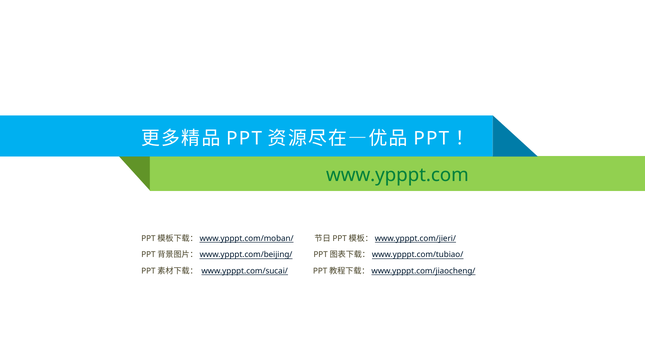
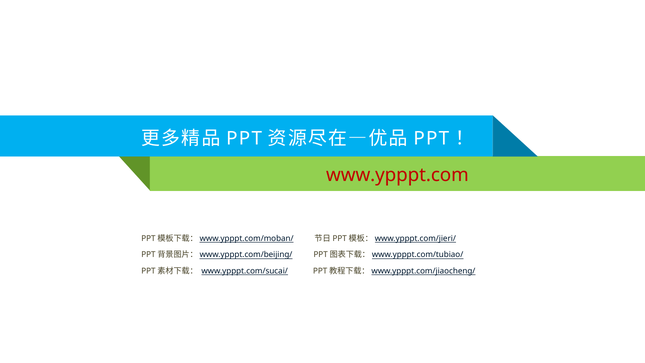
www.ypppt.com colour: green -> red
